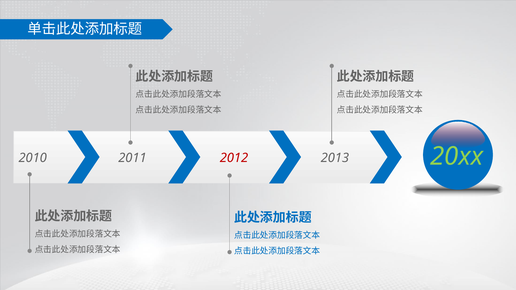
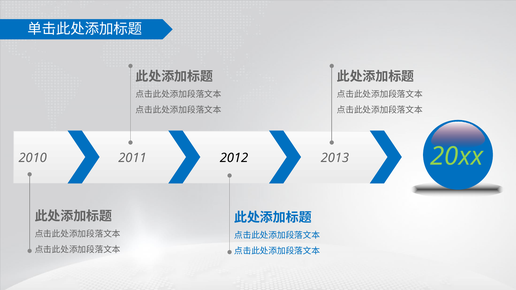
2012 colour: red -> black
